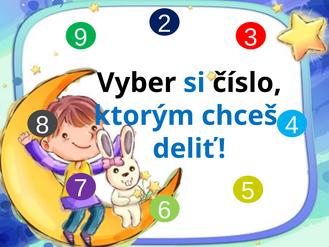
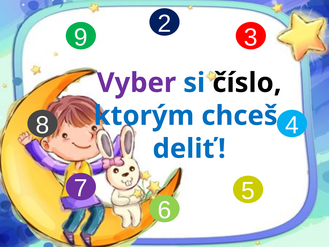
Vyber colour: black -> purple
